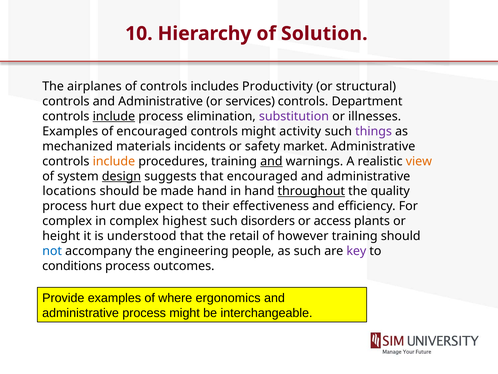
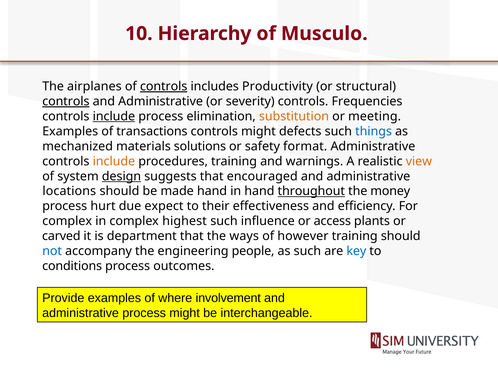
Solution: Solution -> Musculo
controls at (164, 86) underline: none -> present
controls at (66, 101) underline: none -> present
services: services -> severity
Department: Department -> Frequencies
substitution colour: purple -> orange
illnesses: illnesses -> meeting
of encouraged: encouraged -> transactions
activity: activity -> defects
things colour: purple -> blue
incidents: incidents -> solutions
market: market -> format
and at (271, 161) underline: present -> none
quality: quality -> money
disorders: disorders -> influence
height: height -> carved
understood: understood -> department
retail: retail -> ways
key colour: purple -> blue
ergonomics: ergonomics -> involvement
